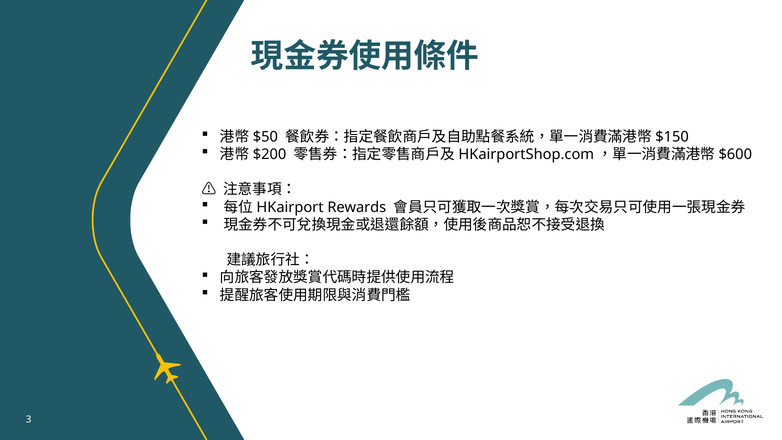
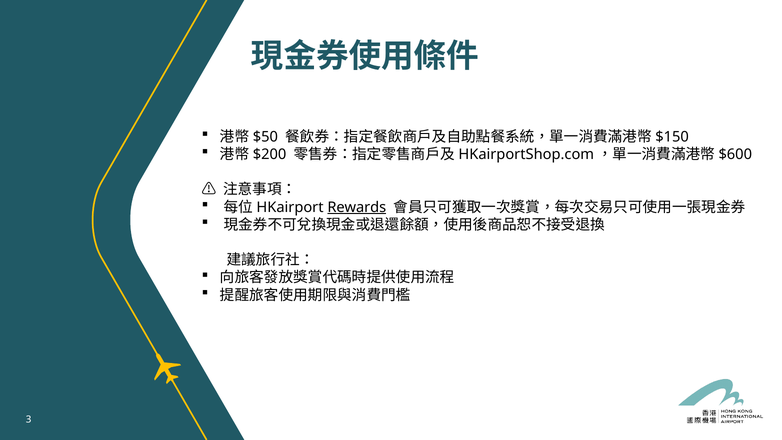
Rewards underline: none -> present
